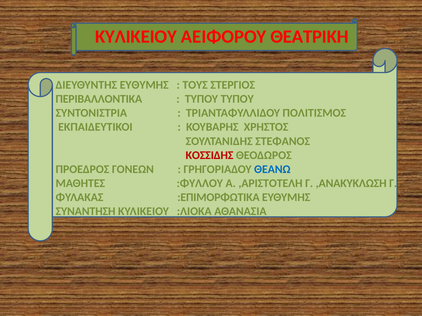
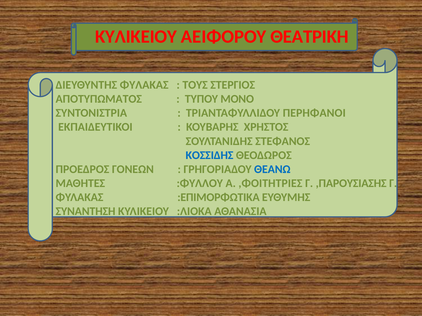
ΔΙΕΥΘΥΝΤΗΣ ΕΥΘΥΜΗΣ: ΕΥΘΥΜΗΣ -> ΦΥΛΑΚΑΣ
ΠΕΡΙΒΑΛΛΟΝΤΙΚΑ: ΠΕΡΙΒΑΛΛΟΝΤΙΚΑ -> ΑΠΟΤΥΠΩΜΑΤΟΣ
ΤΥΠΟΥ ΤΥΠΟΥ: ΤΥΠΟΥ -> ΜΟΝΟ
ΠΟΛΙΤΙΣΜΟΣ: ΠΟΛΙΤΙΣΜΟΣ -> ΠΕΡΗΦΑΝΟΙ
ΚΟΣΣΙΔΗΣ colour: red -> blue
,ΑΡΙΣΤΟΤΕΛΗ: ,ΑΡΙΣΤΟΤΕΛΗ -> ,ΦΟΙΤΗΤΡΙΕΣ
,ΑΝΑΚΥΚΛΩΣΗ: ,ΑΝΑΚΥΚΛΩΣΗ -> ,ΠΑΡΟΥΣΙΑΣΗΣ
